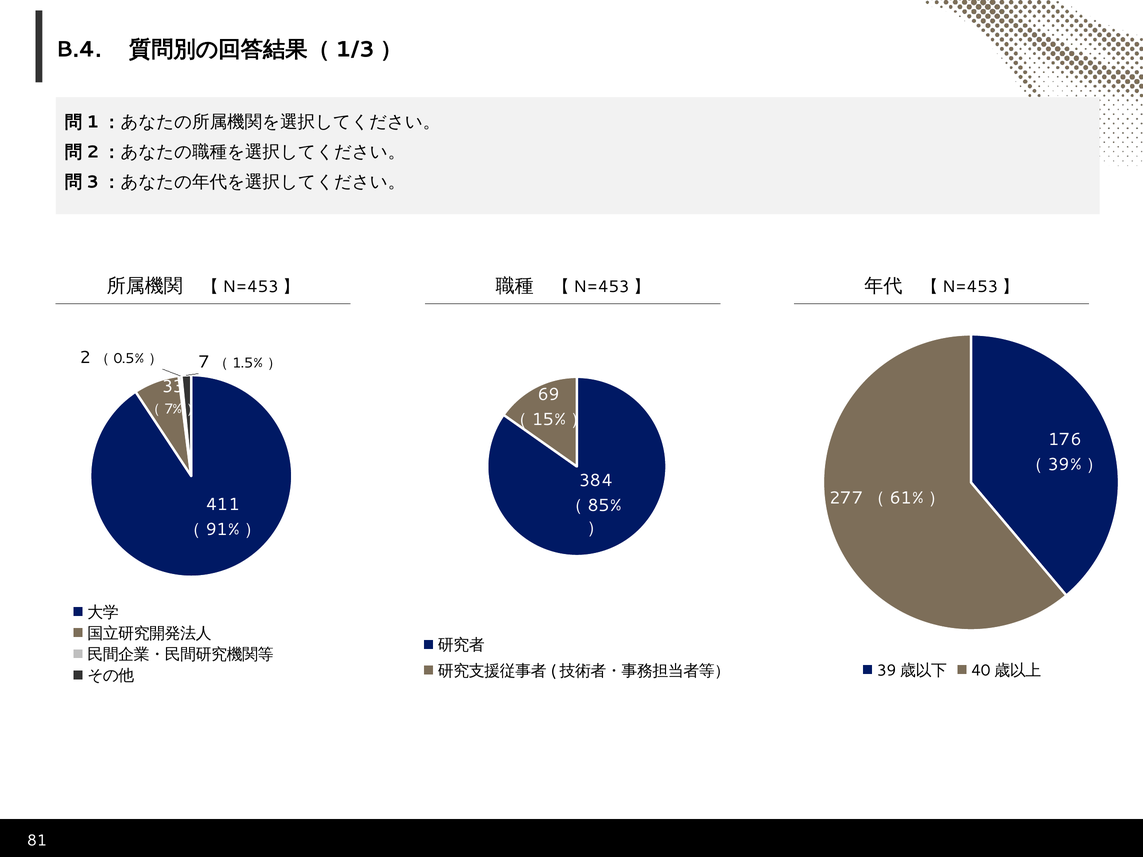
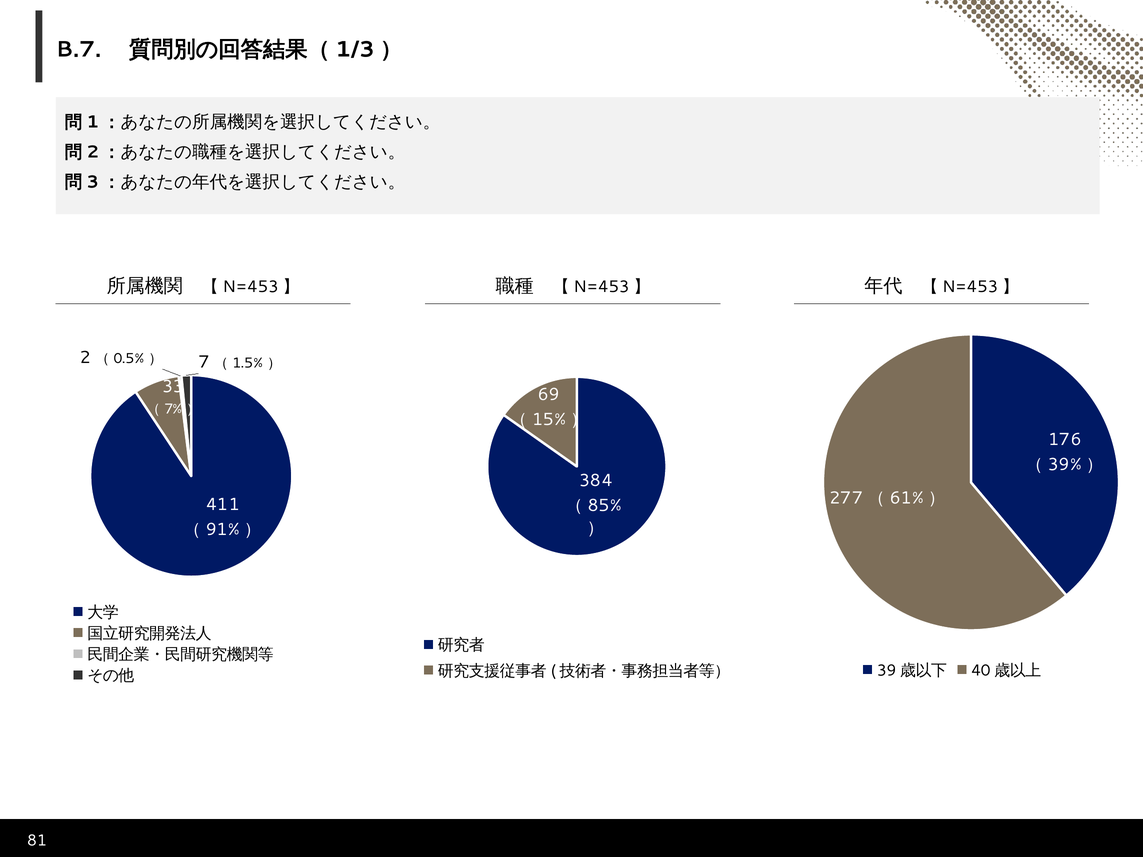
B.4: B.4 -> B.7
